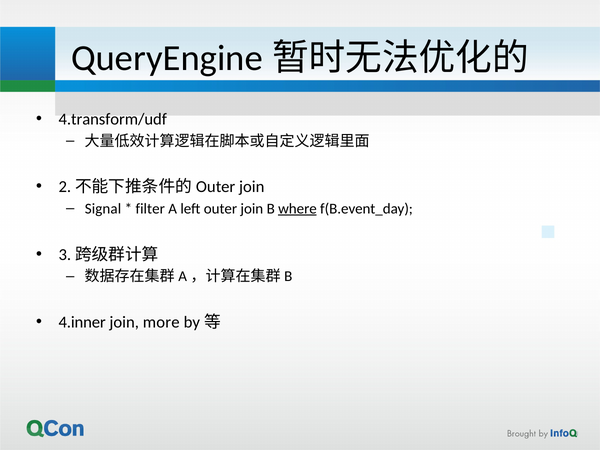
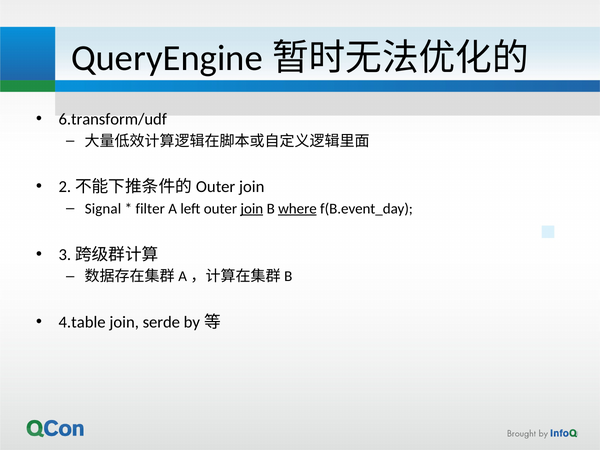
4.transform/udf: 4.transform/udf -> 6.transform/udf
join at (252, 209) underline: none -> present
4.inner: 4.inner -> 4.table
more: more -> serde
